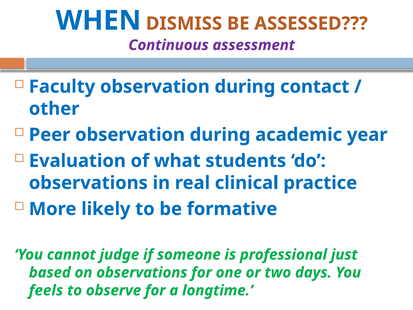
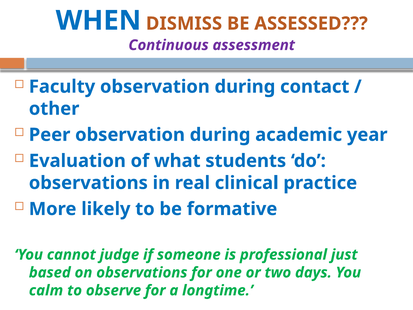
feels: feels -> calm
